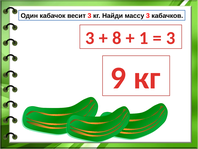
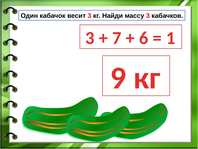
8: 8 -> 7
1: 1 -> 6
3 at (171, 38): 3 -> 1
